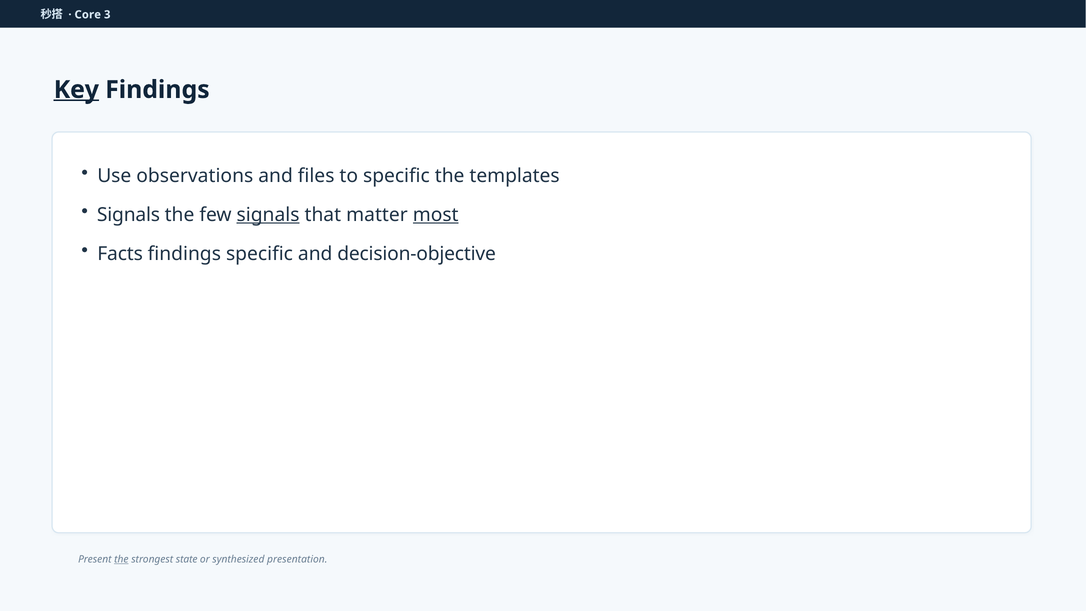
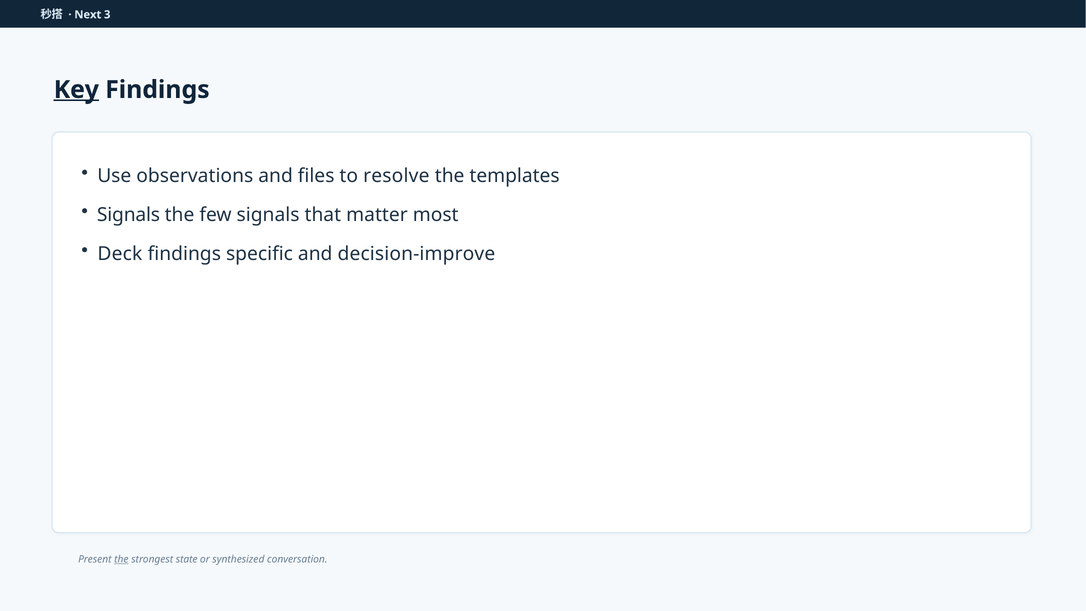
Core: Core -> Next
to specific: specific -> resolve
signals at (268, 215) underline: present -> none
most underline: present -> none
Facts: Facts -> Deck
decision-objective: decision-objective -> decision-improve
presentation: presentation -> conversation
